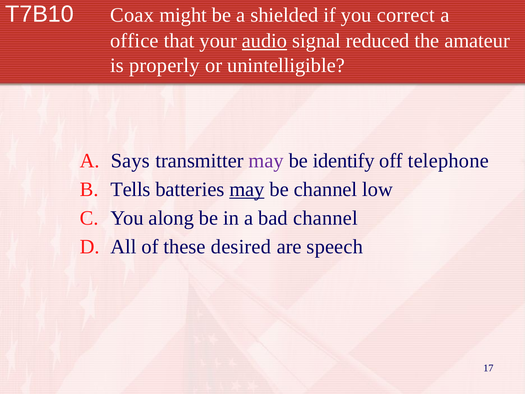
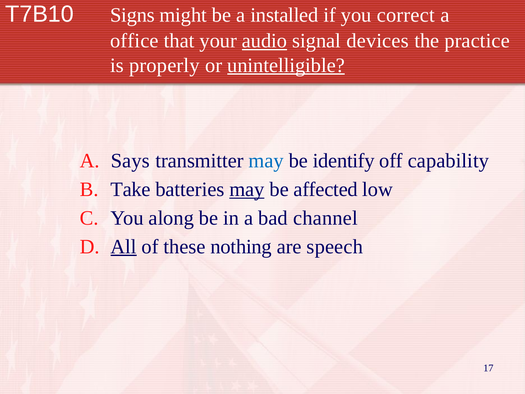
Coax: Coax -> Signs
shielded: shielded -> installed
reduced: reduced -> devices
amateur: amateur -> practice
unintelligible underline: none -> present
may at (266, 161) colour: purple -> blue
telephone: telephone -> capability
Tells: Tells -> Take
be channel: channel -> affected
All underline: none -> present
desired: desired -> nothing
